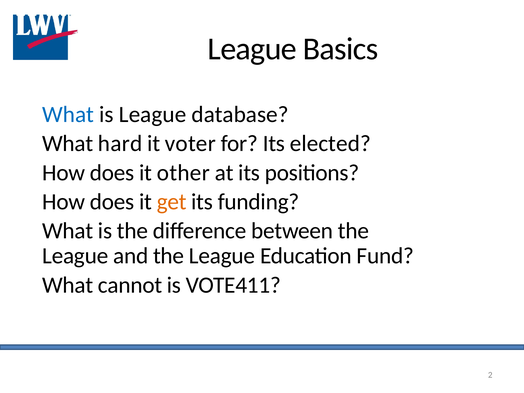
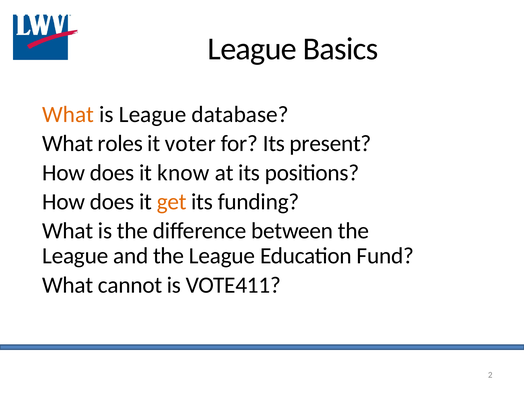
What at (68, 115) colour: blue -> orange
hard: hard -> roles
elected: elected -> present
other: other -> know
